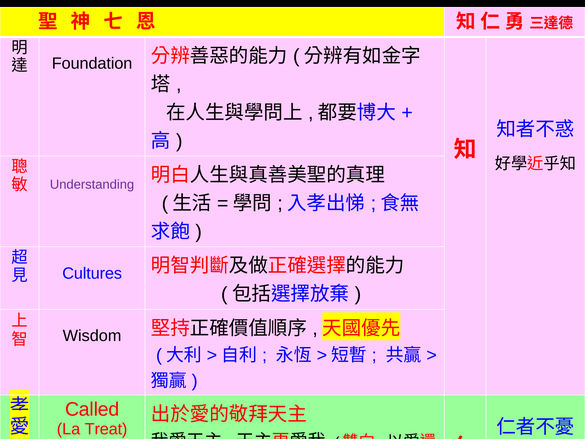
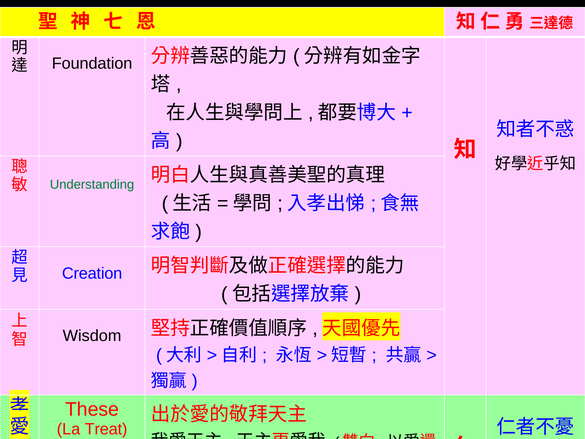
Understanding colour: purple -> green
Cultures: Cultures -> Creation
Called: Called -> These
